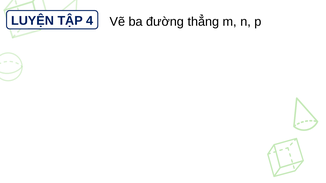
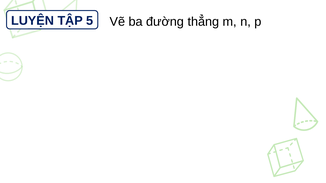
4: 4 -> 5
